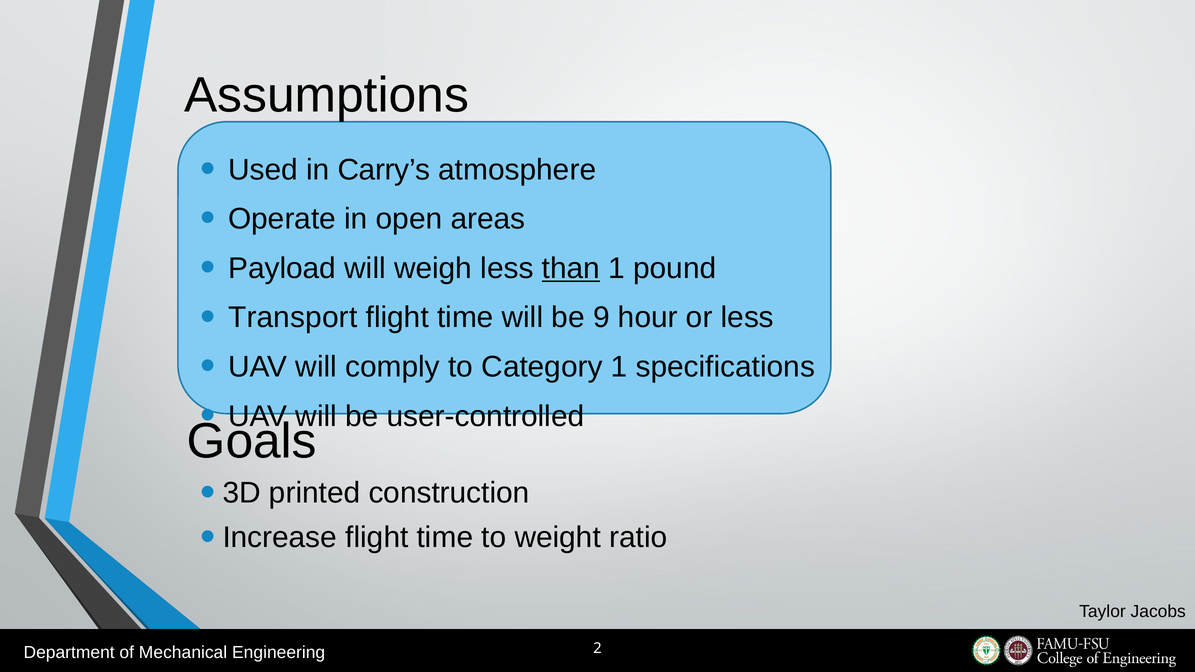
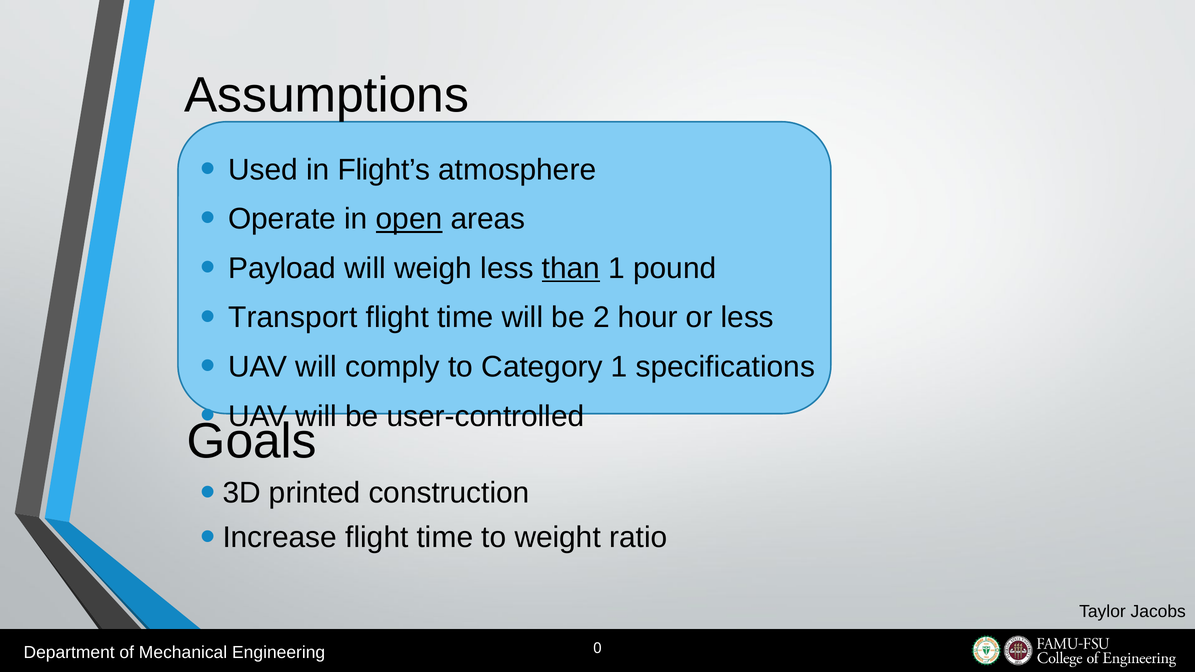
Carry’s: Carry’s -> Flight’s
open underline: none -> present
9: 9 -> 2
2: 2 -> 0
